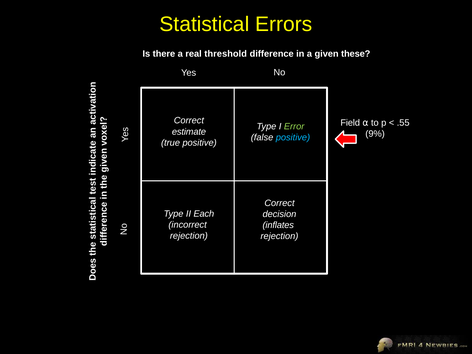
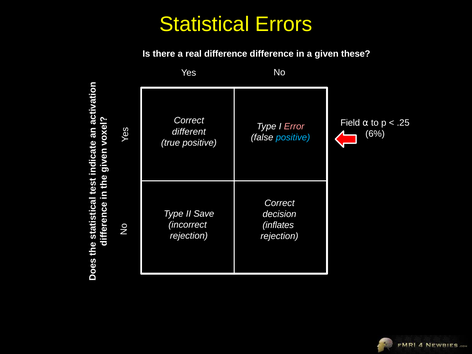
real threshold: threshold -> difference
.55: .55 -> .25
Error colour: light green -> pink
estimate: estimate -> different
9%: 9% -> 6%
Each: Each -> Save
